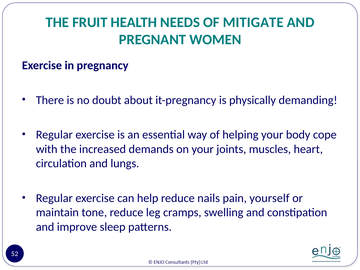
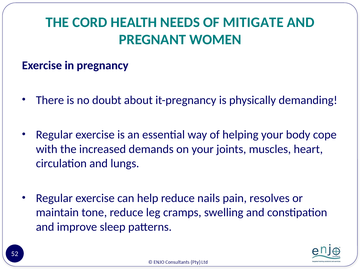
FRUIT: FRUIT -> CORD
yourself: yourself -> resolves
